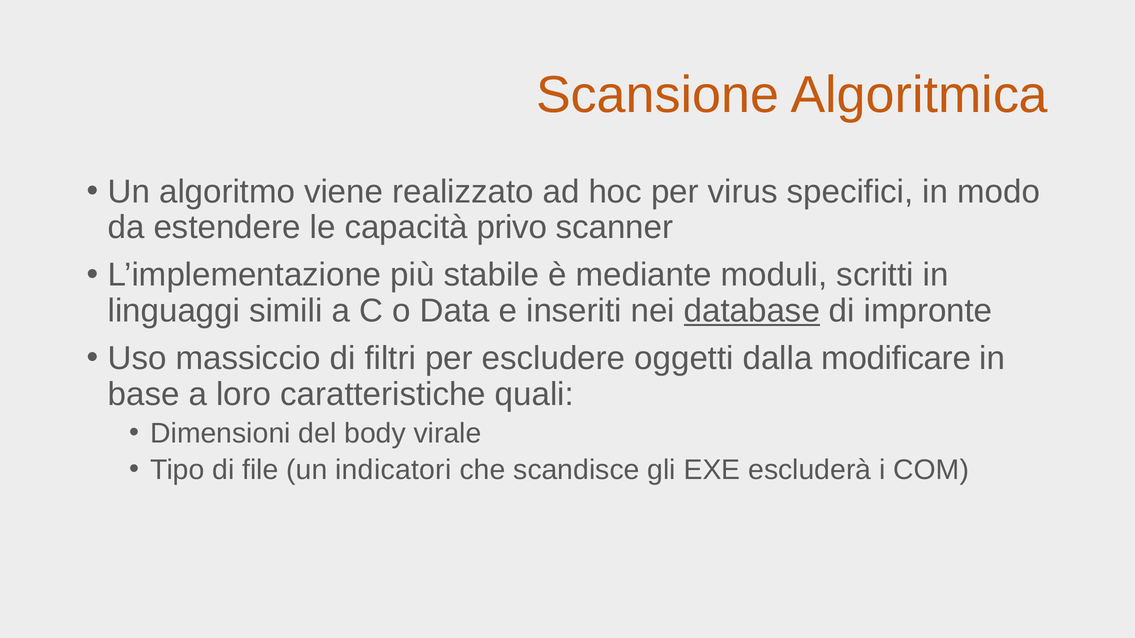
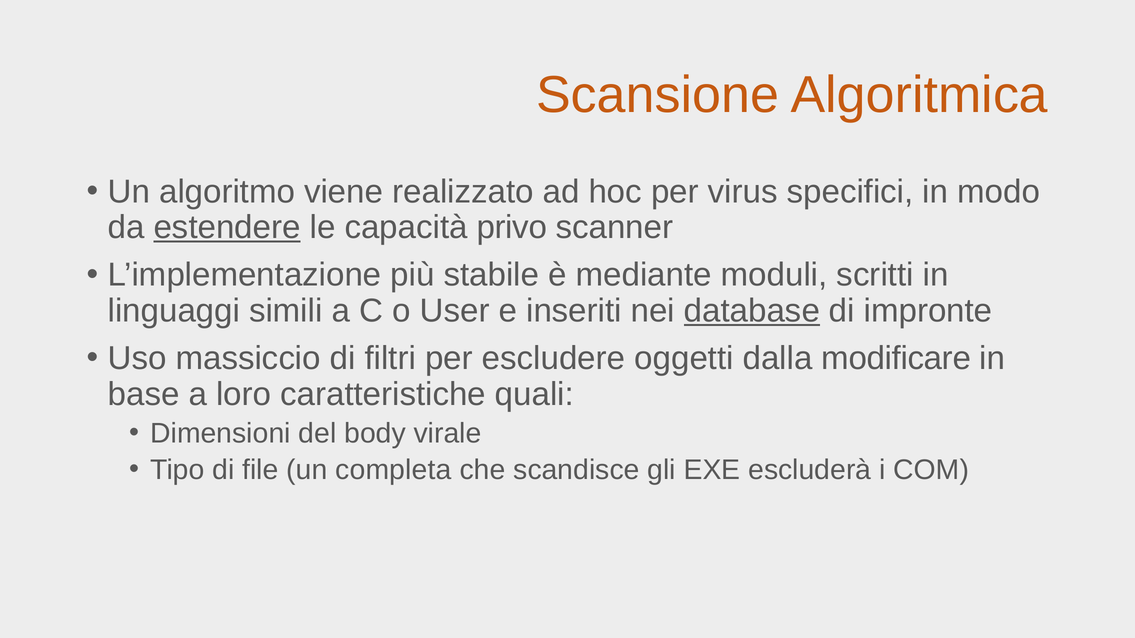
estendere underline: none -> present
Data: Data -> User
indicatori: indicatori -> completa
